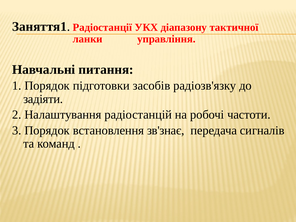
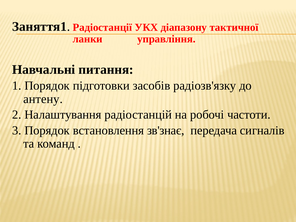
задіяти: задіяти -> антену
